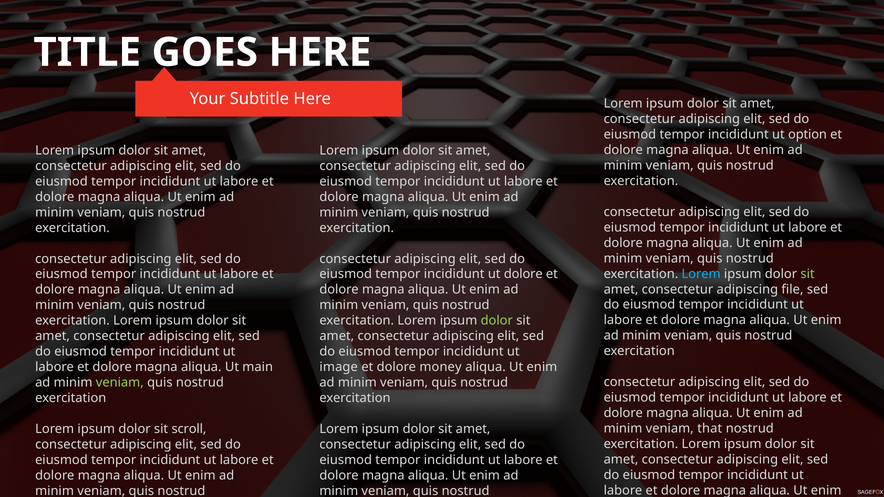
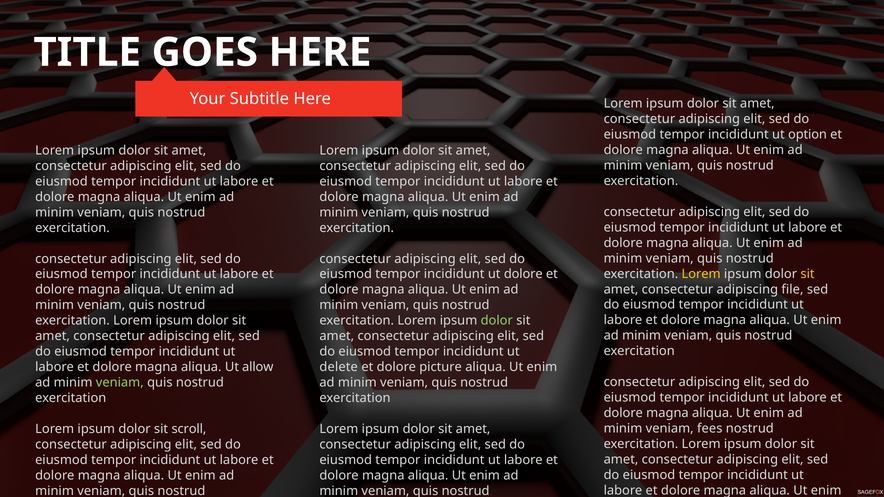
Lorem at (701, 274) colour: light blue -> yellow
sit at (808, 274) colour: light green -> yellow
main: main -> allow
image: image -> delete
money: money -> picture
that: that -> fees
